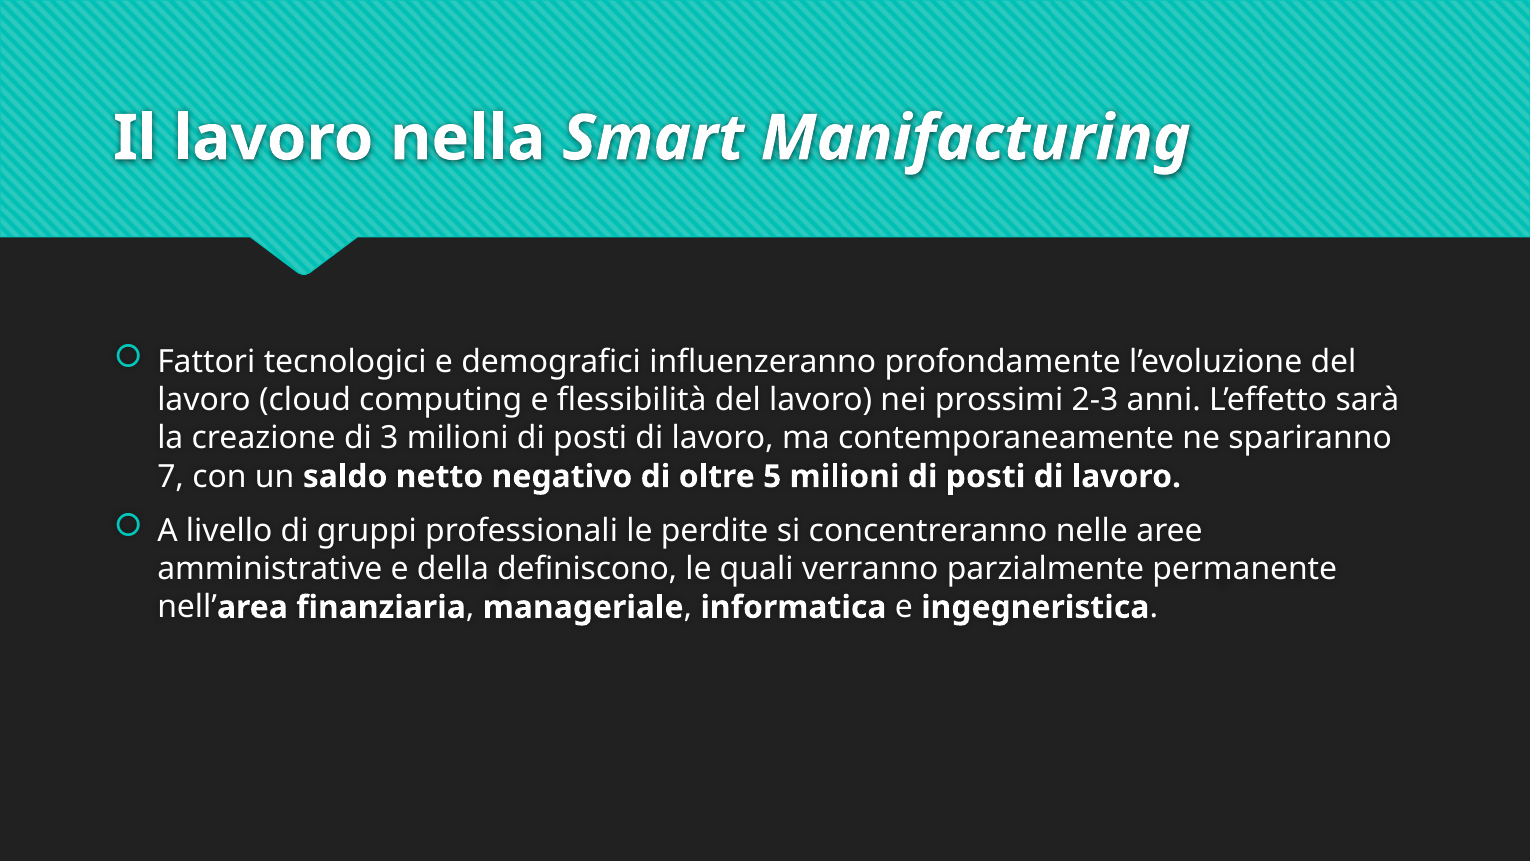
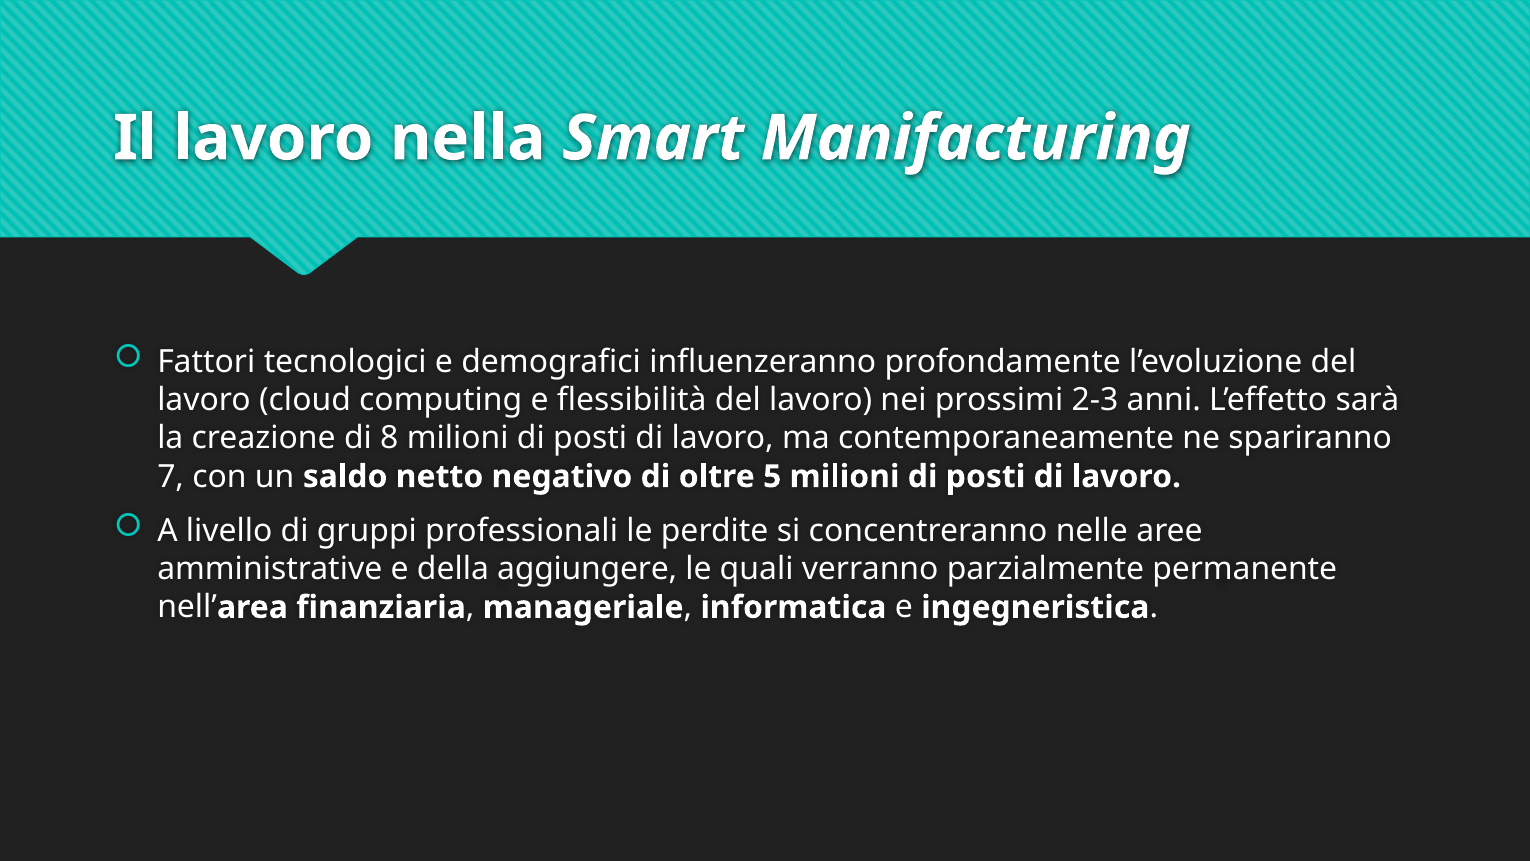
3: 3 -> 8
definiscono: definiscono -> aggiungere
